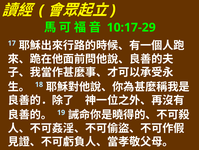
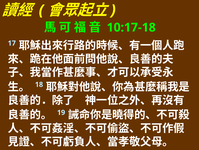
10:17-29: 10:17-29 -> 10:17-18
